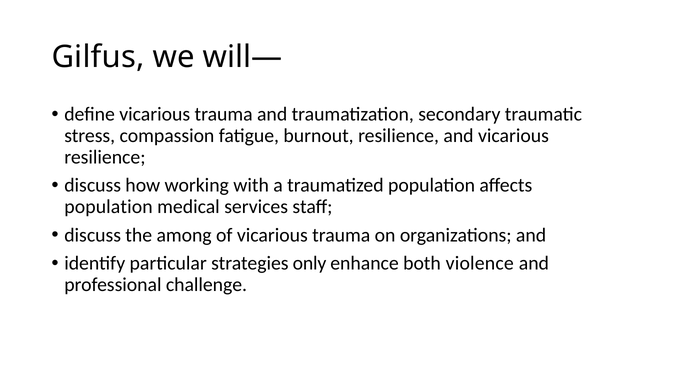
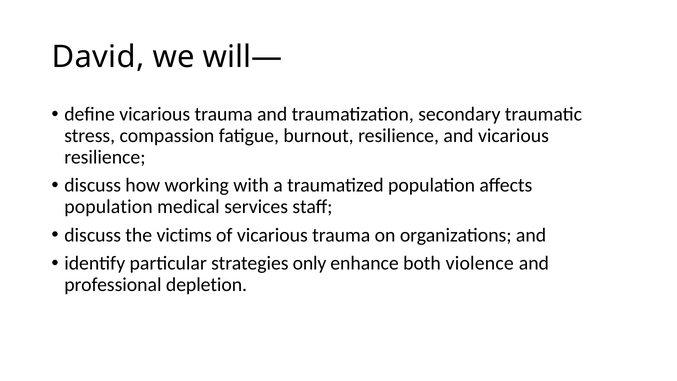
Gilfus: Gilfus -> David
among: among -> victims
challenge: challenge -> depletion
